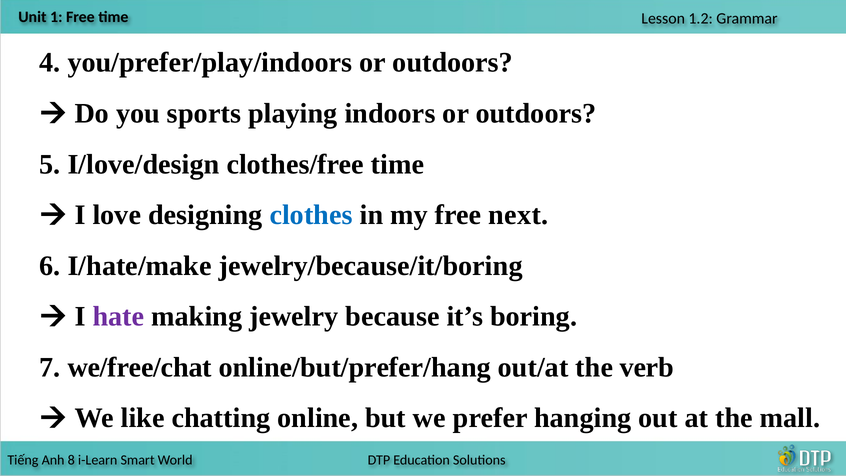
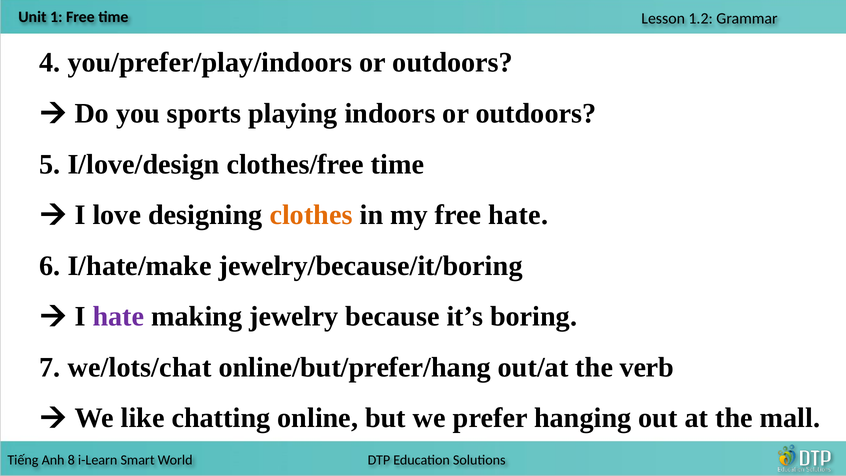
clothes colour: blue -> orange
free next: next -> hate
we/free/chat: we/free/chat -> we/lots/chat
